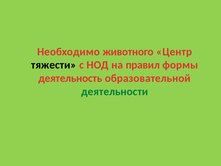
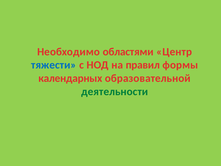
животного: животного -> областями
тяжести colour: black -> blue
деятельность: деятельность -> календарных
